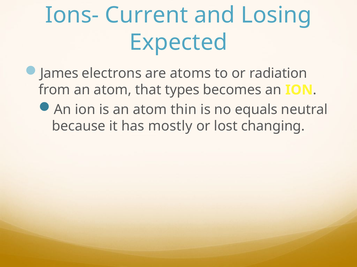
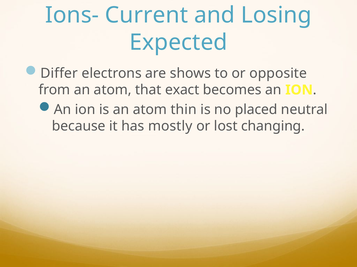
James: James -> Differ
atoms: atoms -> shows
radiation: radiation -> opposite
types: types -> exact
equals: equals -> placed
